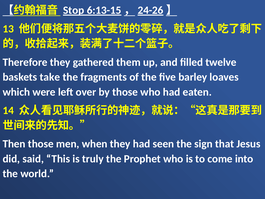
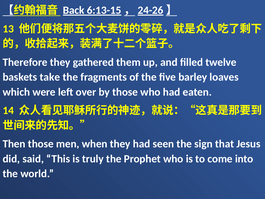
Stop: Stop -> Back
